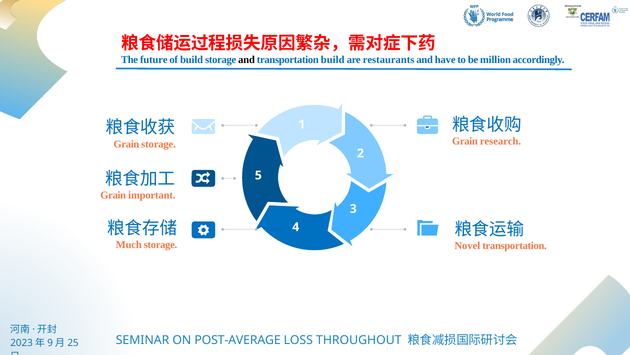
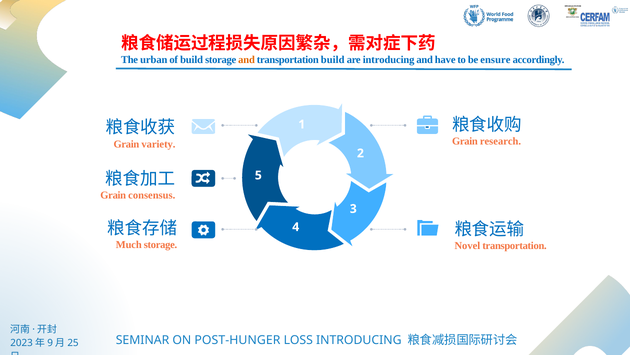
future: future -> urban
and at (247, 60) colour: black -> orange
are restaurants: restaurants -> introducing
million: million -> ensure
Grain storage: storage -> variety
important: important -> consensus
POST-AVERAGE: POST-AVERAGE -> POST-HUNGER
LOSS THROUGHOUT: THROUGHOUT -> INTRODUCING
